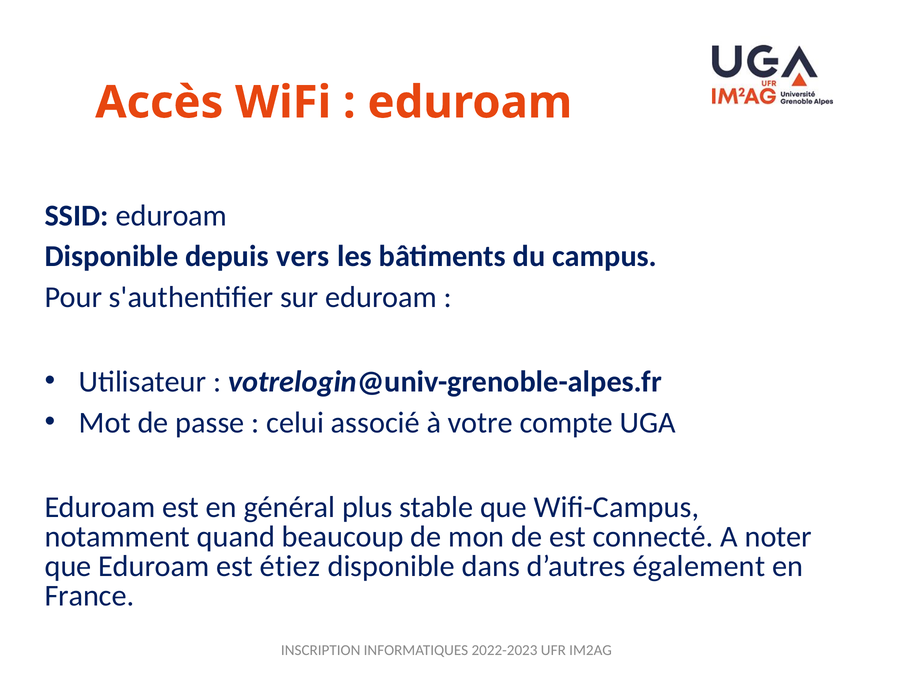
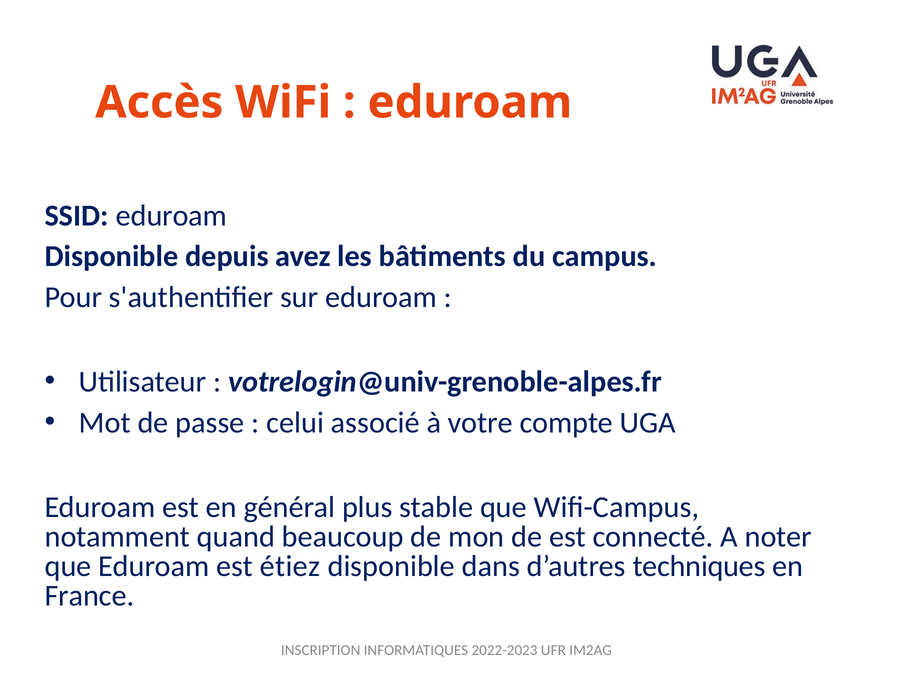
vers: vers -> avez
également: également -> techniques
